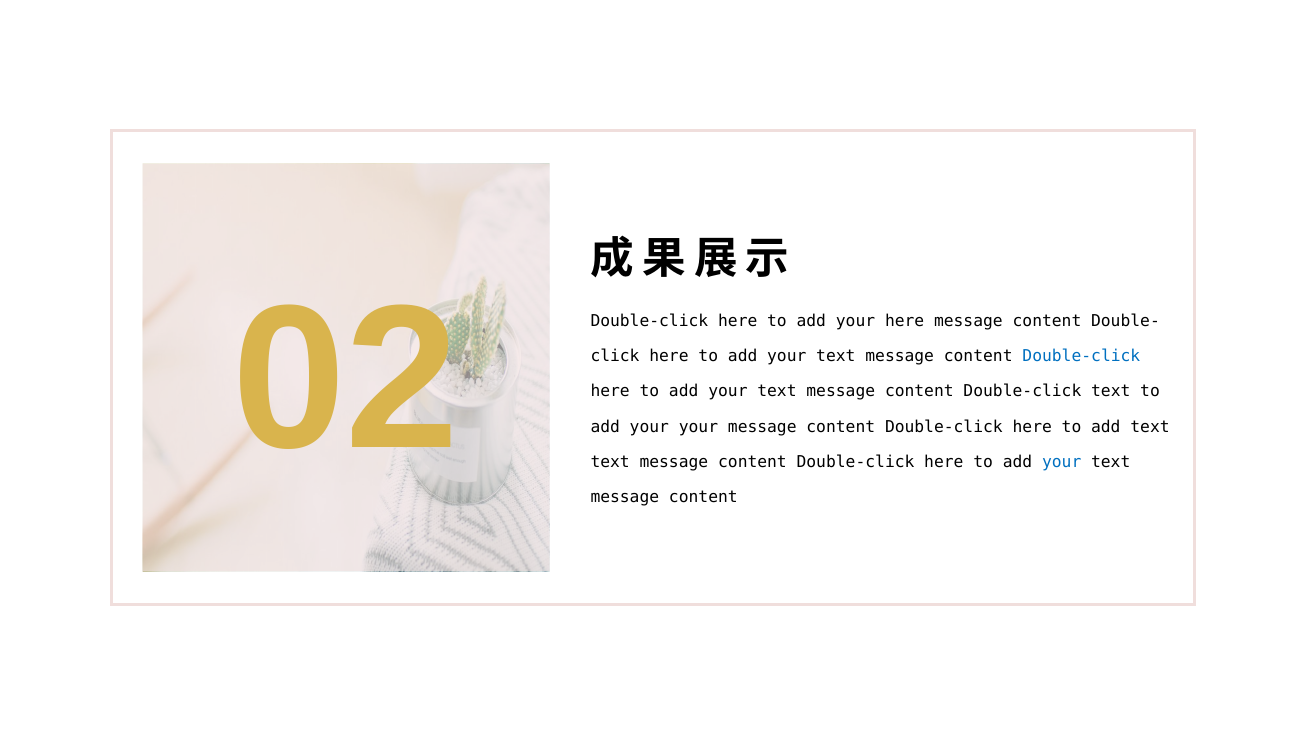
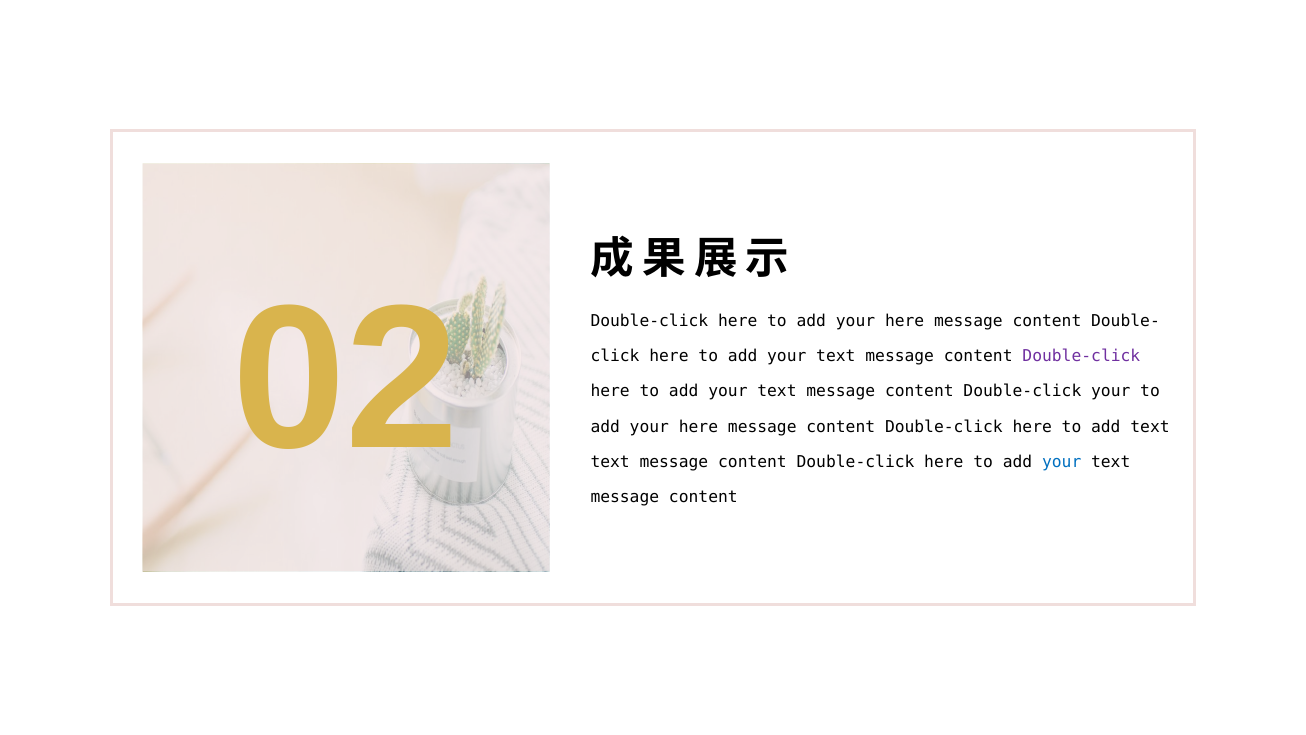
Double-click at (1081, 356) colour: blue -> purple
Double-click text: text -> your
your at (698, 427): your -> here
